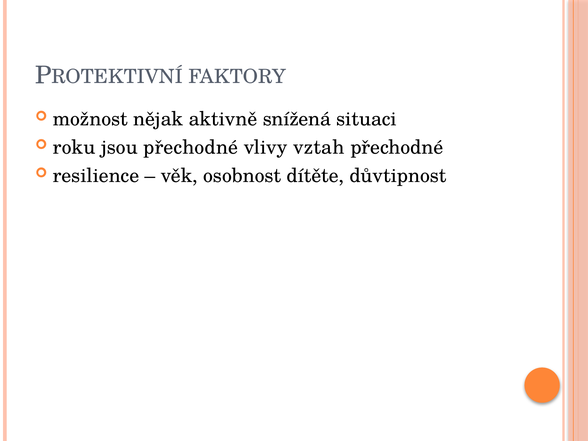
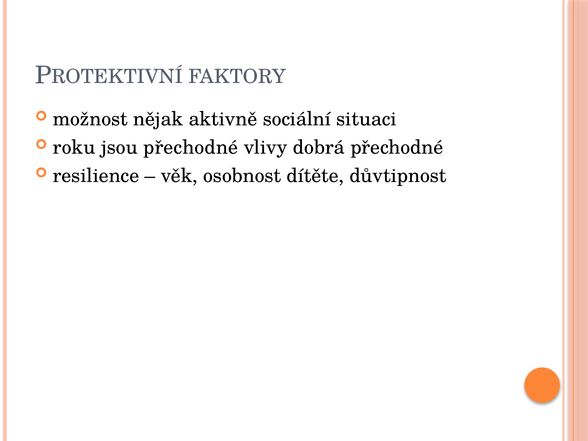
snížená: snížená -> sociální
vztah: vztah -> dobrá
